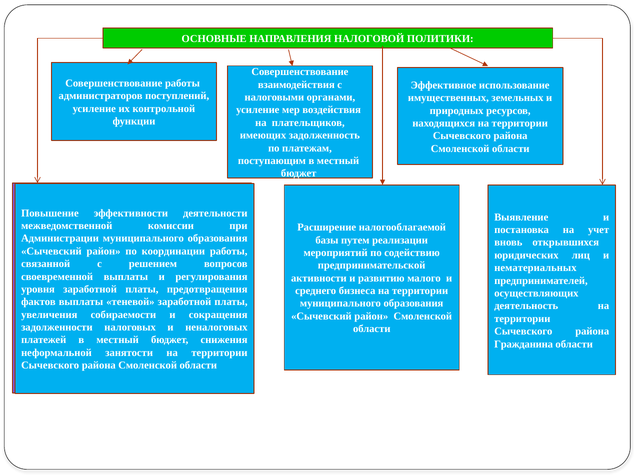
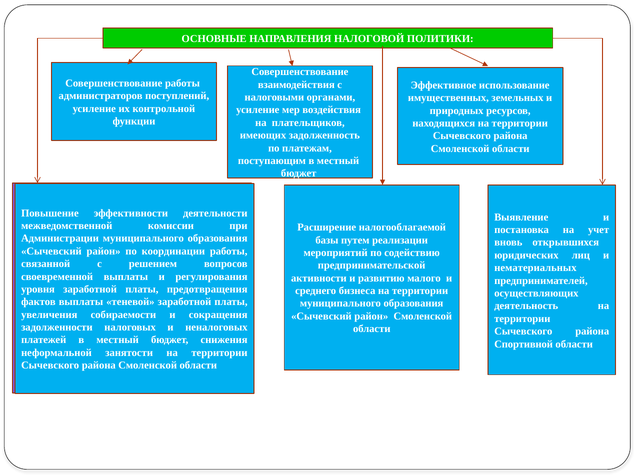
Гражданина: Гражданина -> Спортивной
